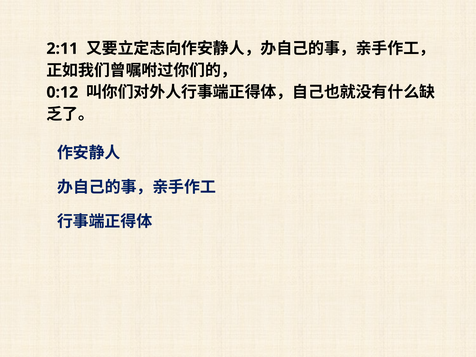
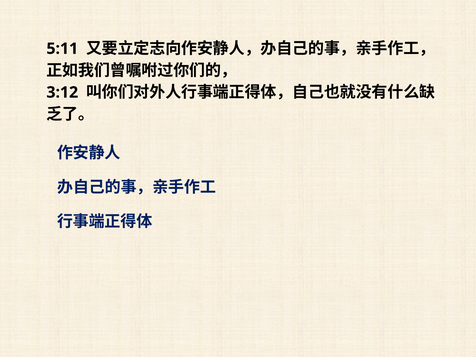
2:11: 2:11 -> 5:11
0:12: 0:12 -> 3:12
